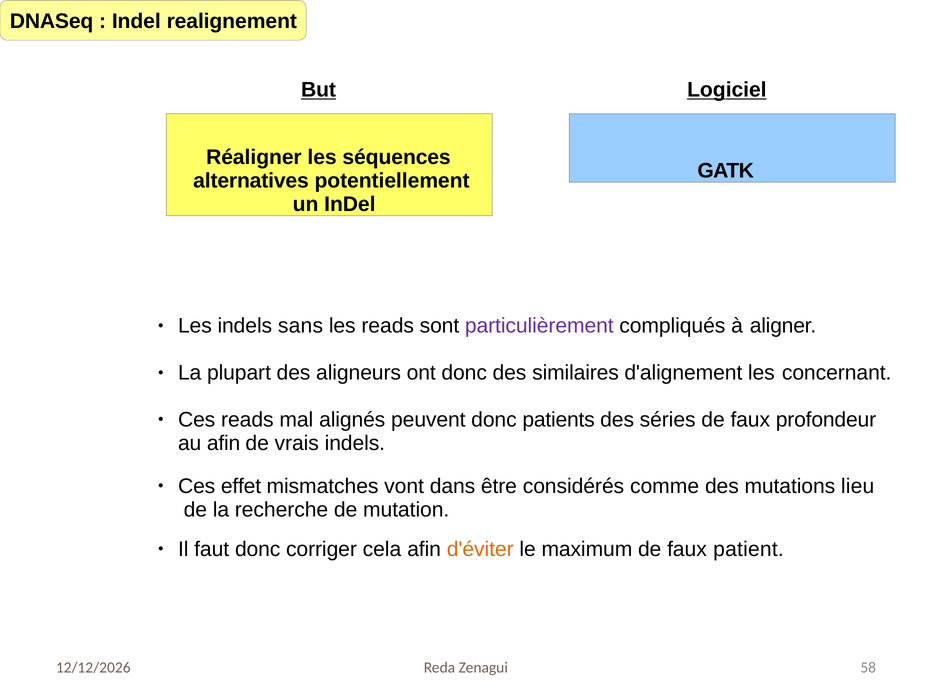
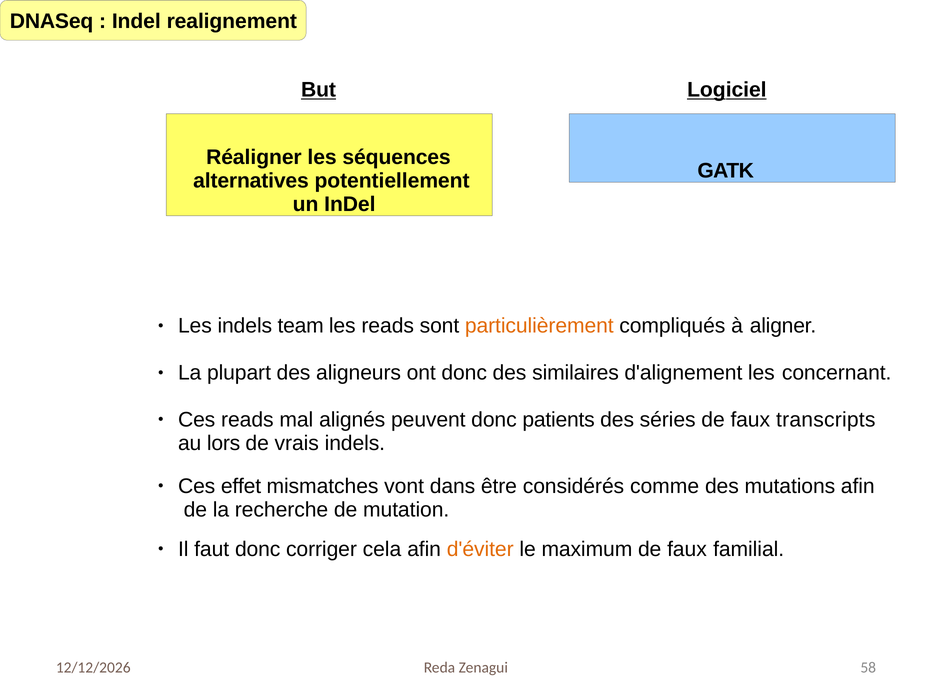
sans: sans -> team
particulièrement colour: purple -> orange
profondeur: profondeur -> transcripts
au afin: afin -> lors
mutations lieu: lieu -> afin
patient: patient -> familial
